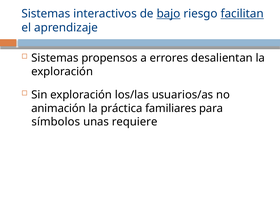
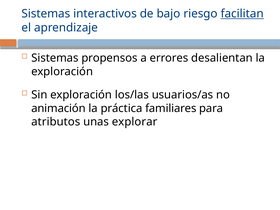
bajo underline: present -> none
símbolos: símbolos -> atributos
requiere: requiere -> explorar
